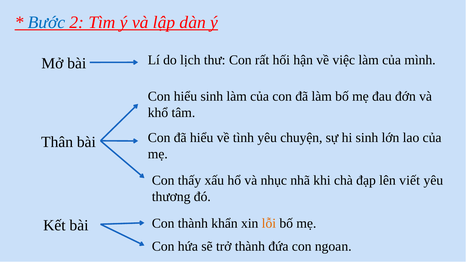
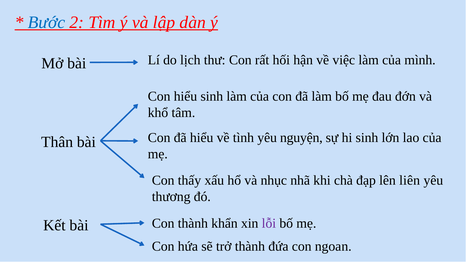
chuyện: chuyện -> nguyện
viết: viết -> liên
lỗi colour: orange -> purple
